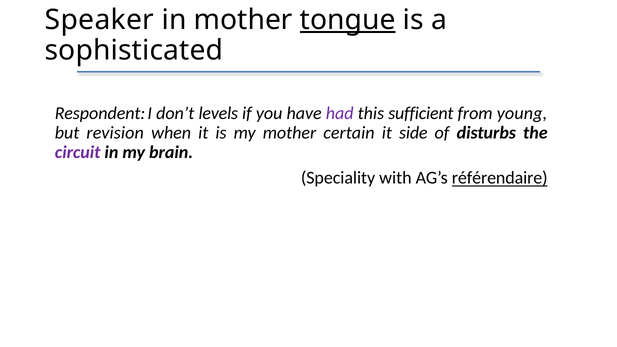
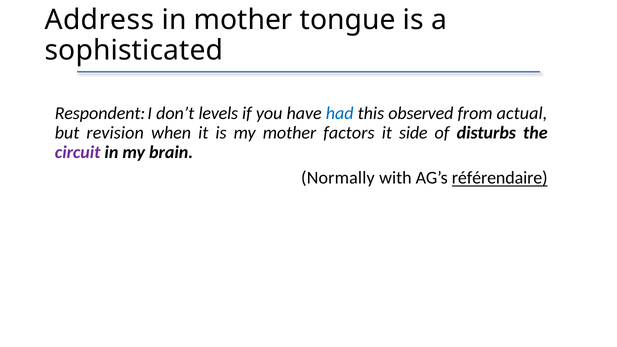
Speaker: Speaker -> Address
tongue underline: present -> none
had colour: purple -> blue
sufficient: sufficient -> observed
young: young -> actual
certain: certain -> factors
Speciality: Speciality -> Normally
